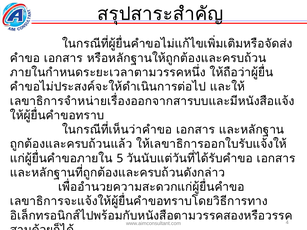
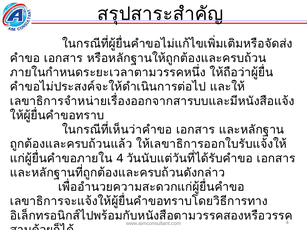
5 at (120, 159): 5 -> 4
